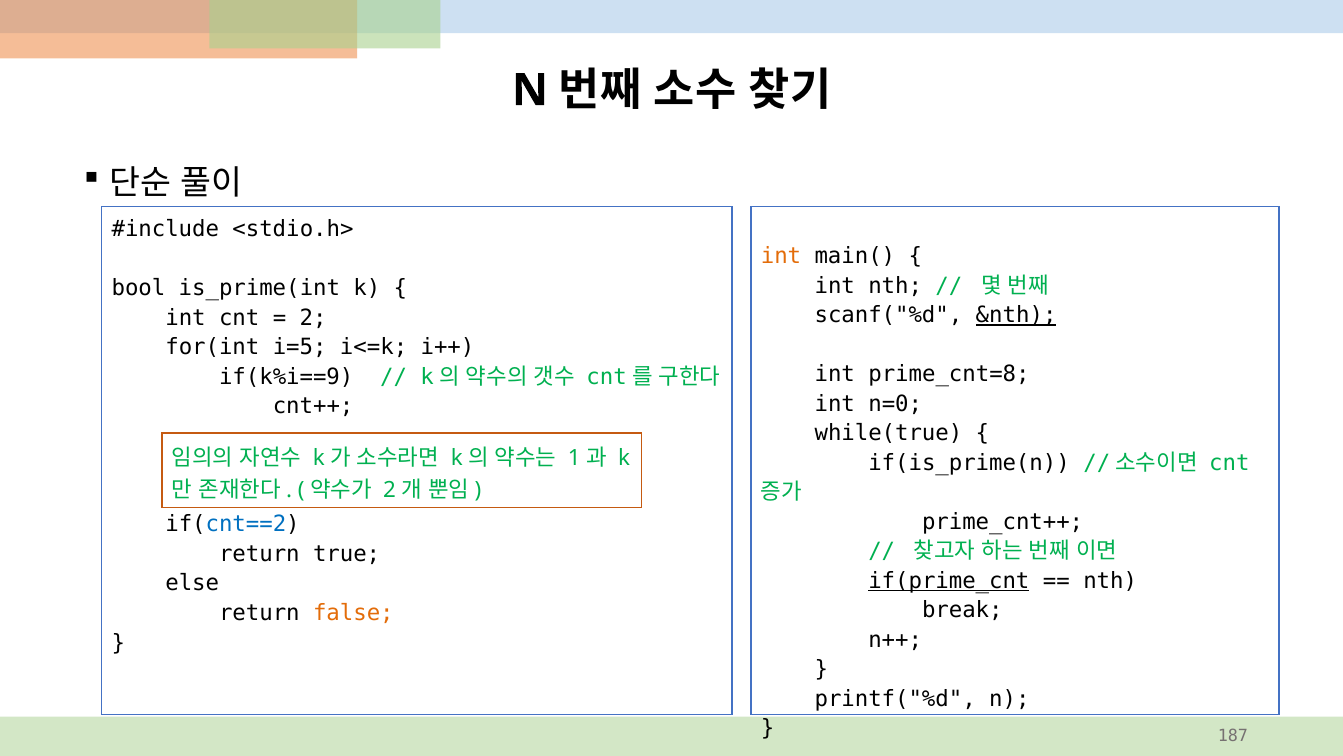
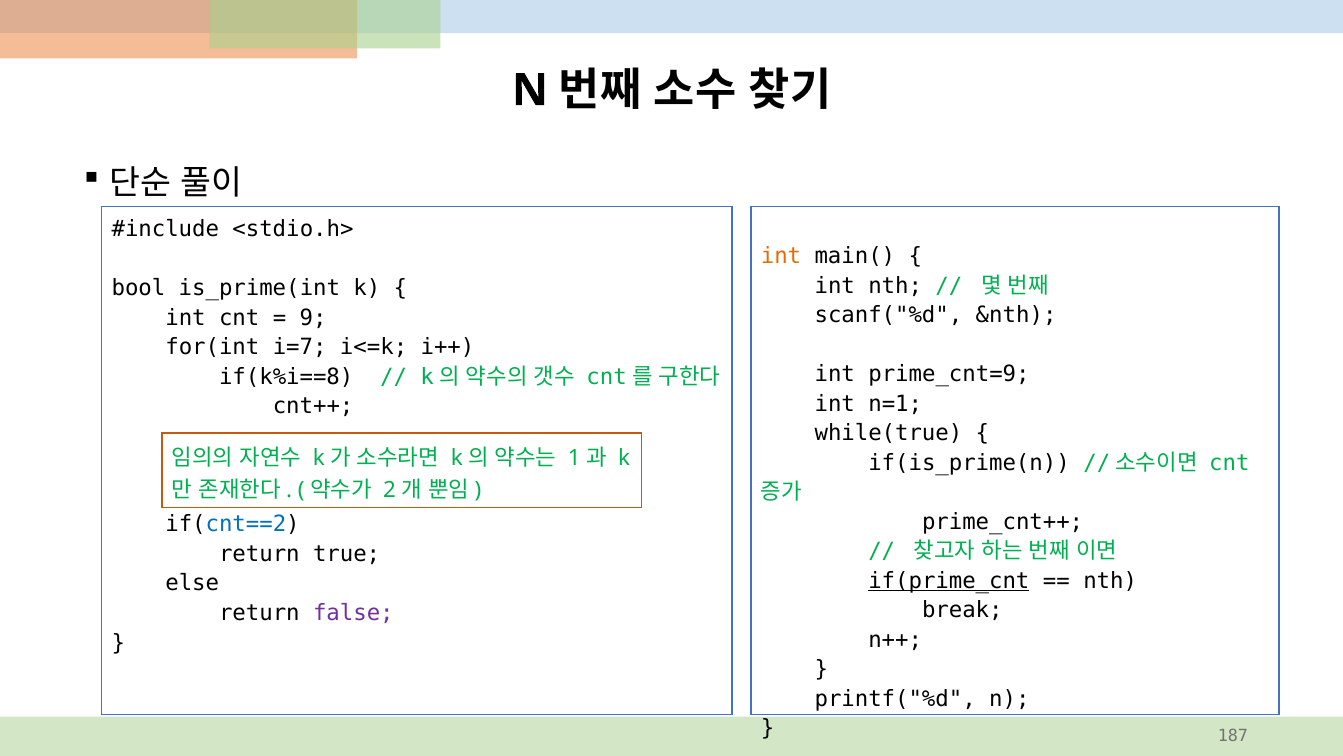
&nth underline: present -> none
2: 2 -> 9
i=5: i=5 -> i=7
prime_cnt=8: prime_cnt=8 -> prime_cnt=9
if(k%i==9: if(k%i==9 -> if(k%i==8
n=0: n=0 -> n=1
false colour: orange -> purple
